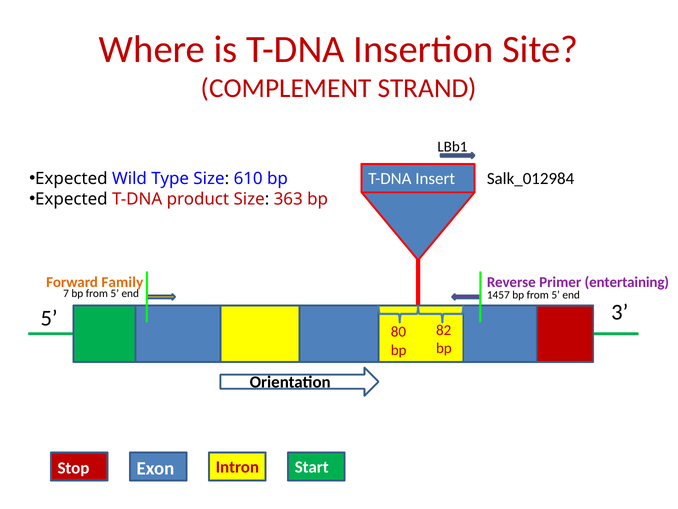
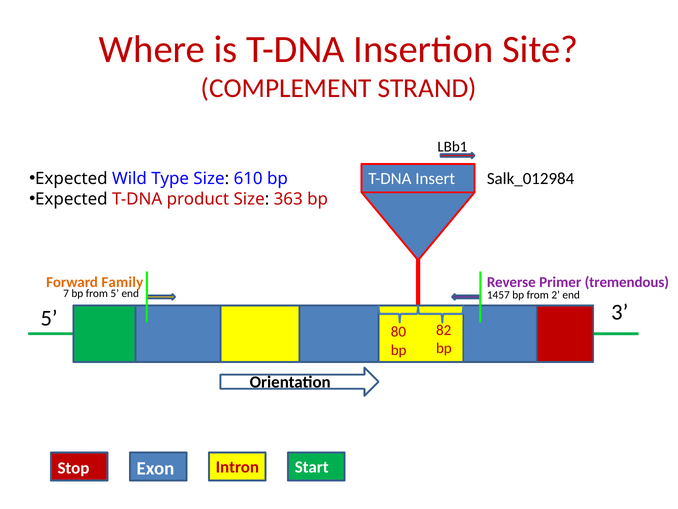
entertaining: entertaining -> tremendous
1457 bp from 5: 5 -> 2
